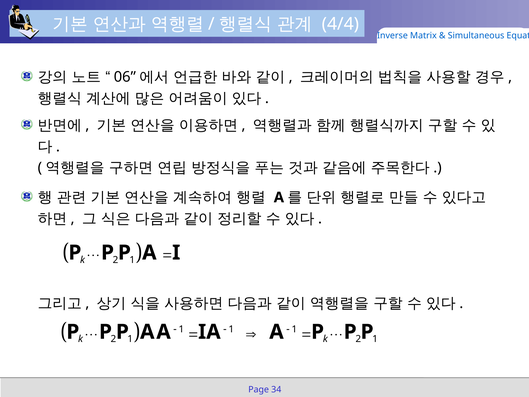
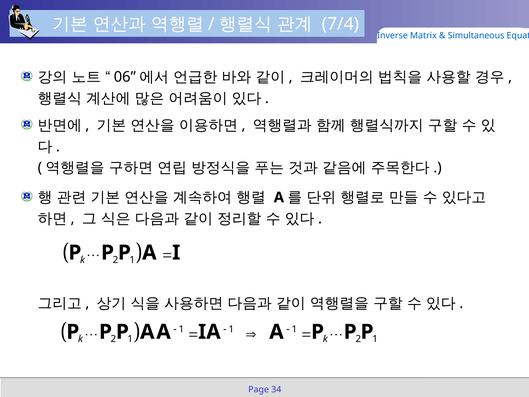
4/4: 4/4 -> 7/4
